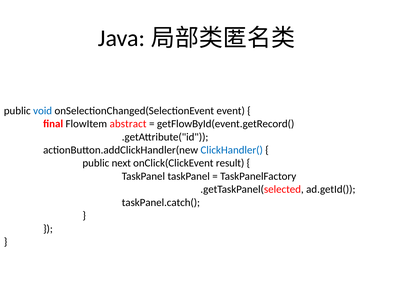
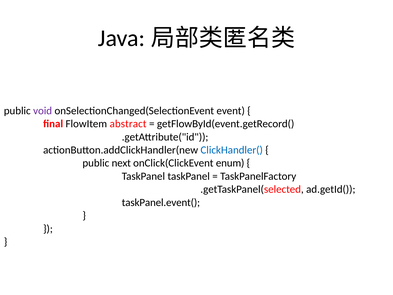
void colour: blue -> purple
result: result -> enum
taskPanel.catch(: taskPanel.catch( -> taskPanel.event(
